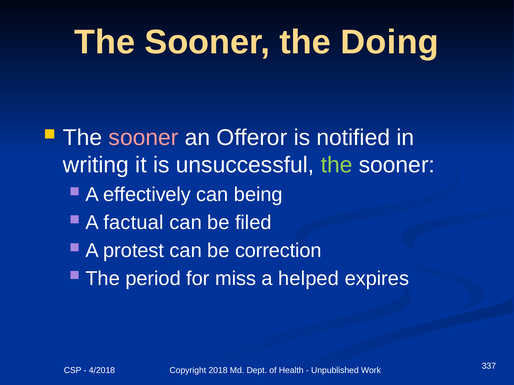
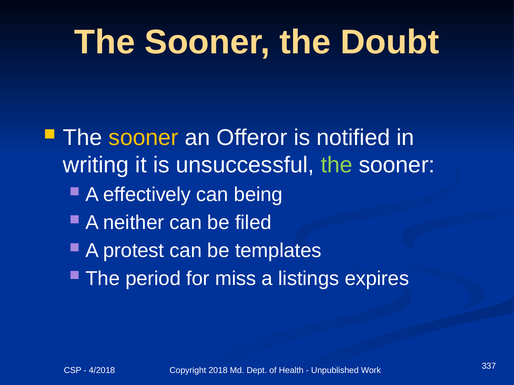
Doing: Doing -> Doubt
sooner at (144, 138) colour: pink -> yellow
factual: factual -> neither
correction: correction -> templates
helped: helped -> listings
